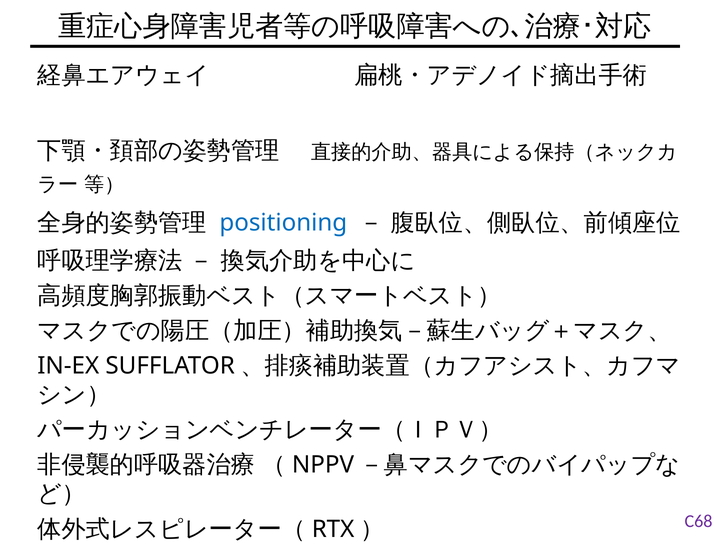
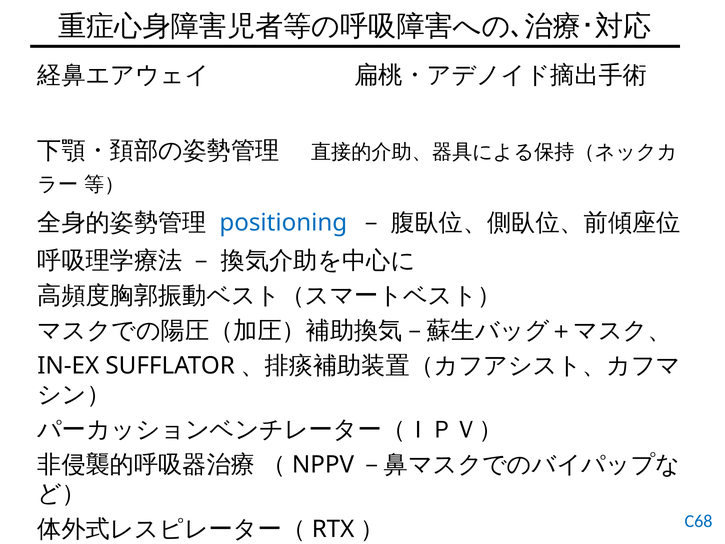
C68 colour: purple -> blue
